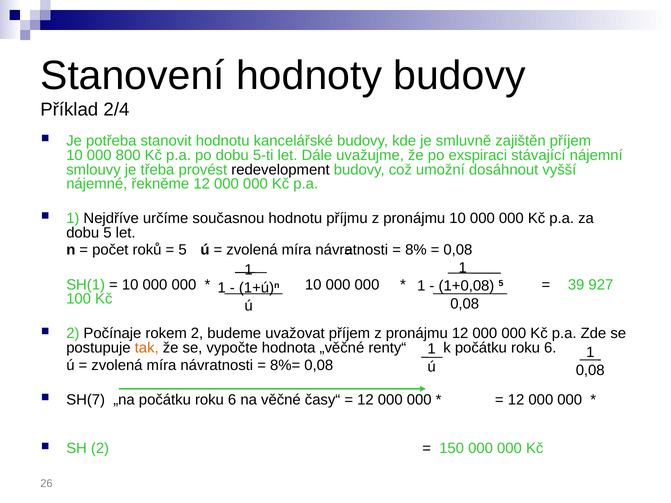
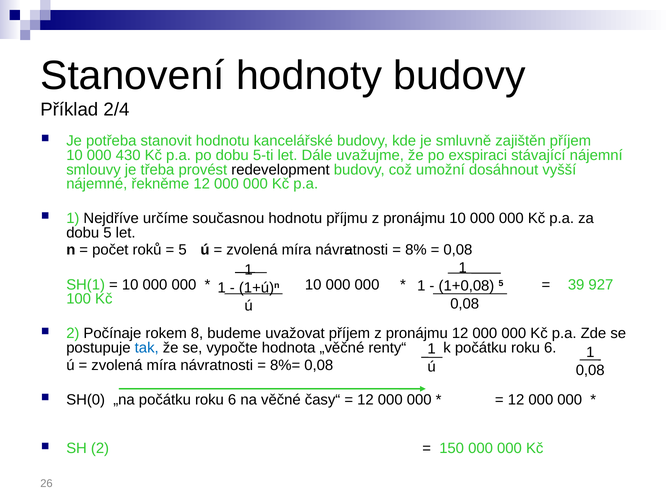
800: 800 -> 430
rokem 2: 2 -> 8
tak colour: orange -> blue
SH(7: SH(7 -> SH(0
